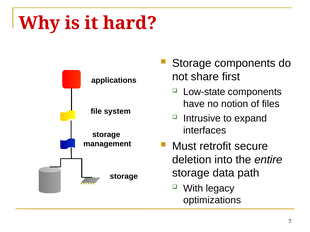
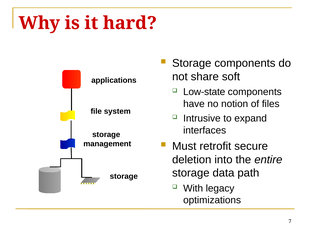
first: first -> soft
